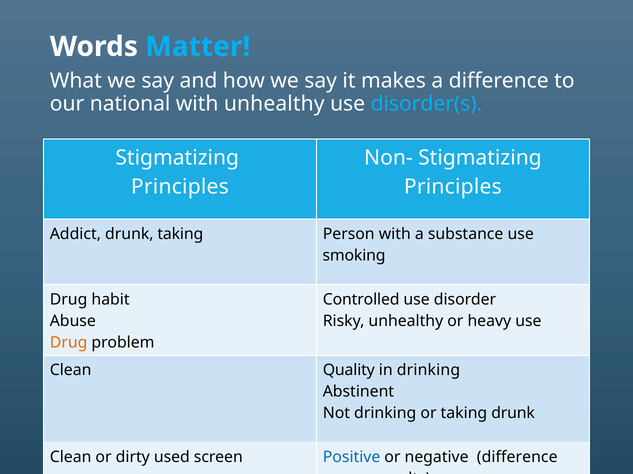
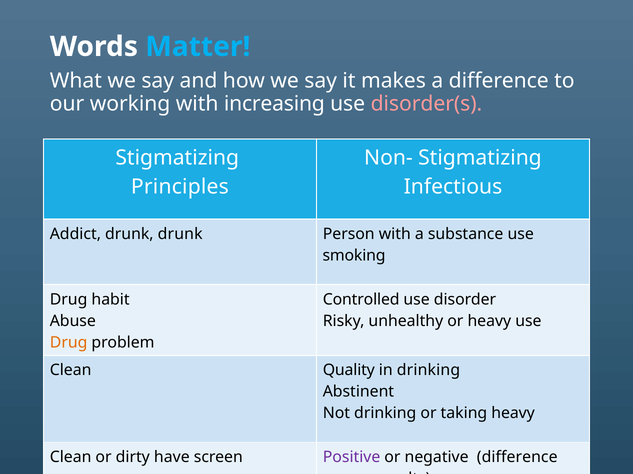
national: national -> working
with unhealthy: unhealthy -> increasing
disorder(s colour: light blue -> pink
Principles at (453, 187): Principles -> Infectious
drunk taking: taking -> drunk
taking drunk: drunk -> heavy
used: used -> have
Positive colour: blue -> purple
